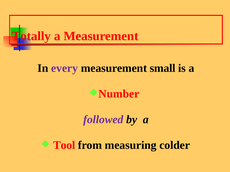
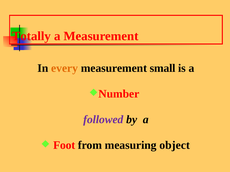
every colour: purple -> orange
Tool: Tool -> Foot
colder: colder -> object
